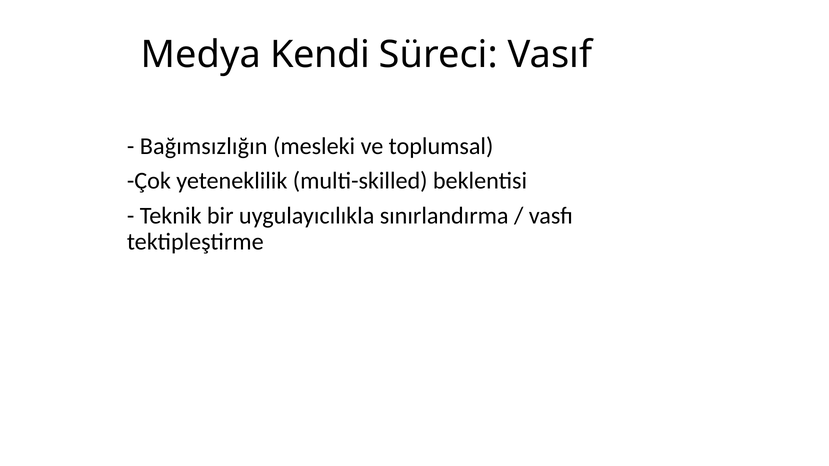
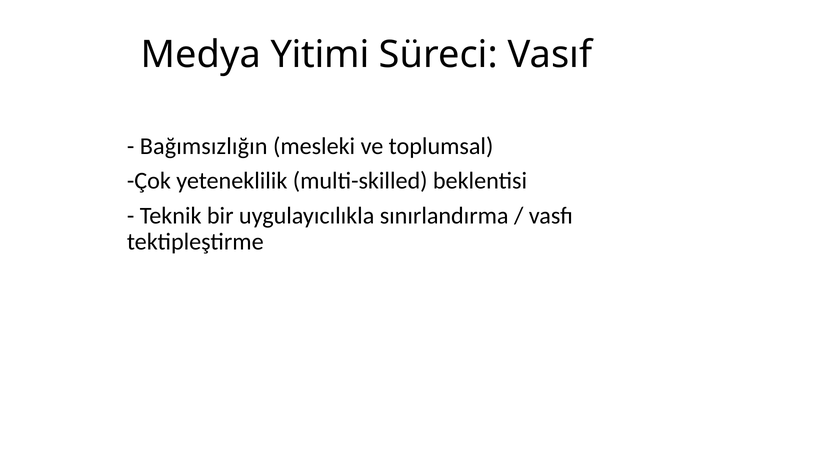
Kendi: Kendi -> Yitimi
